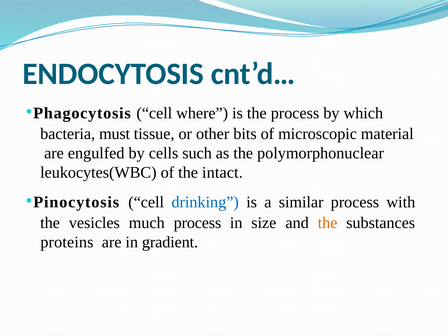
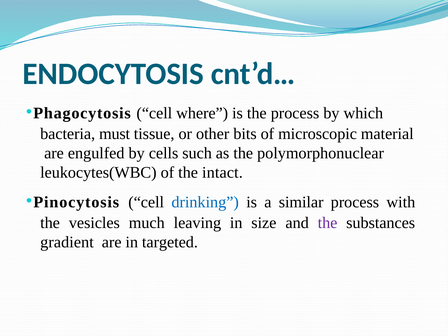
much process: process -> leaving
the at (328, 223) colour: orange -> purple
proteins: proteins -> gradient
gradient: gradient -> targeted
